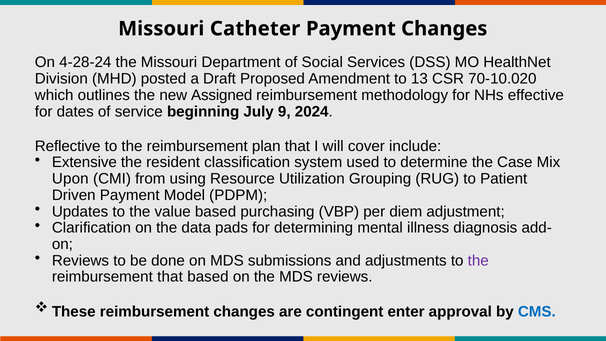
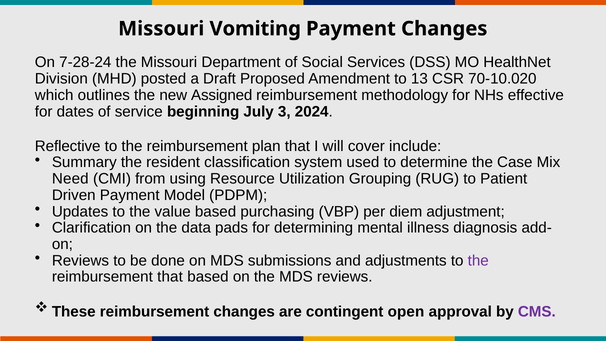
Catheter: Catheter -> Vomiting
4-28-24: 4-28-24 -> 7-28-24
9: 9 -> 3
Extensive: Extensive -> Summary
Upon: Upon -> Need
enter: enter -> open
CMS colour: blue -> purple
